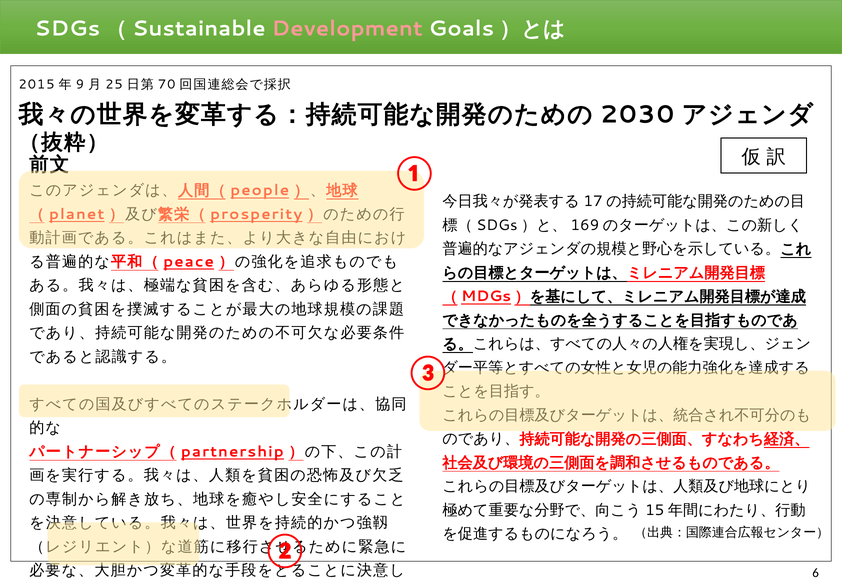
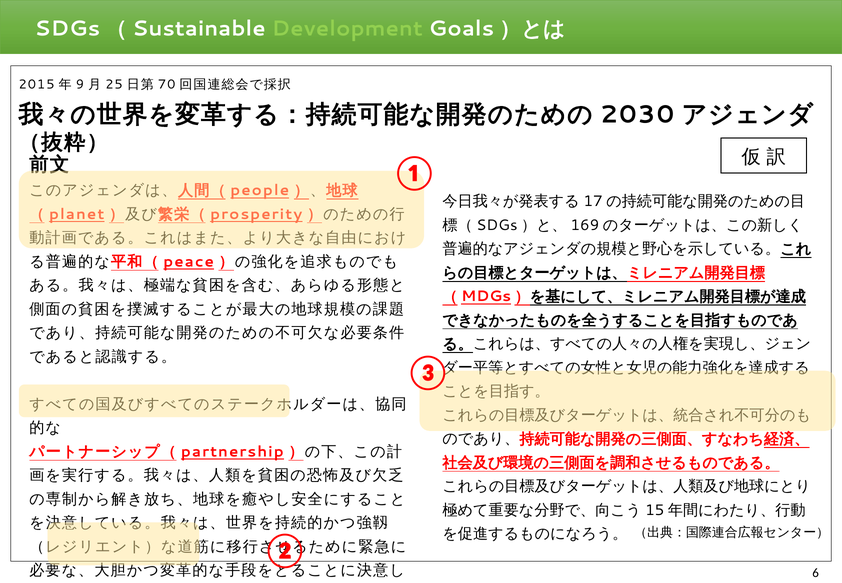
Development colour: pink -> light green
